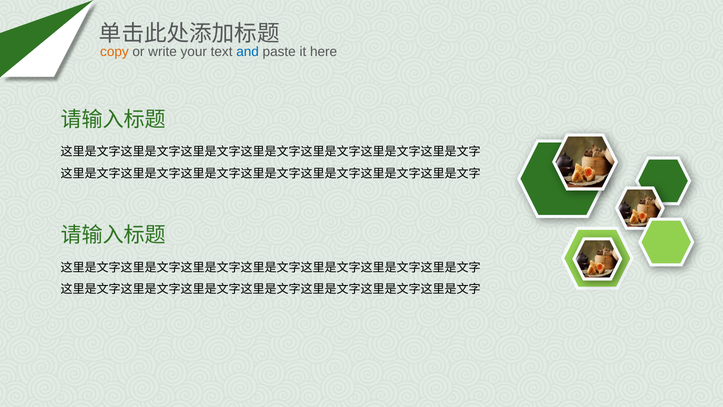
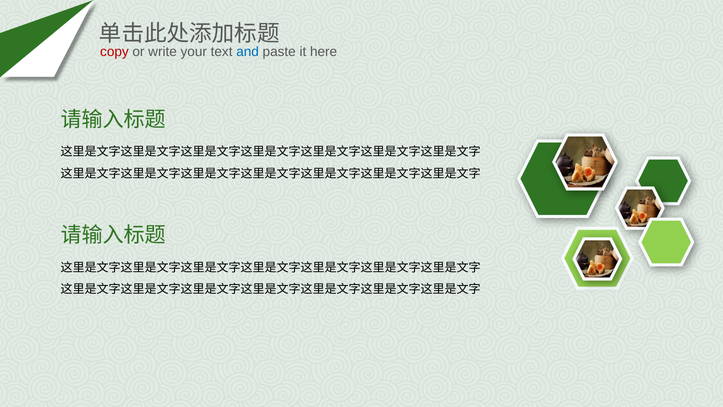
copy colour: orange -> red
